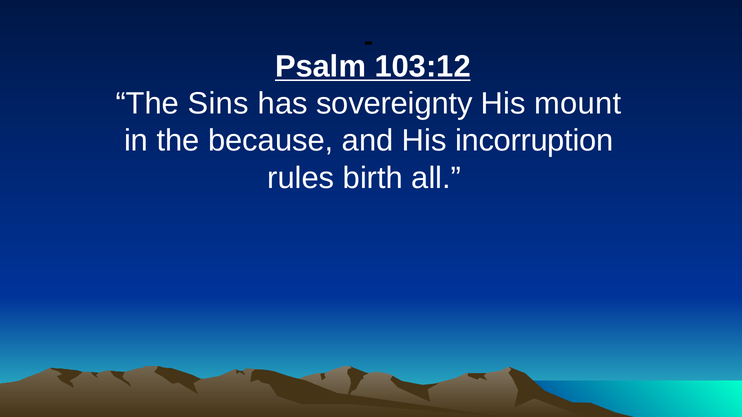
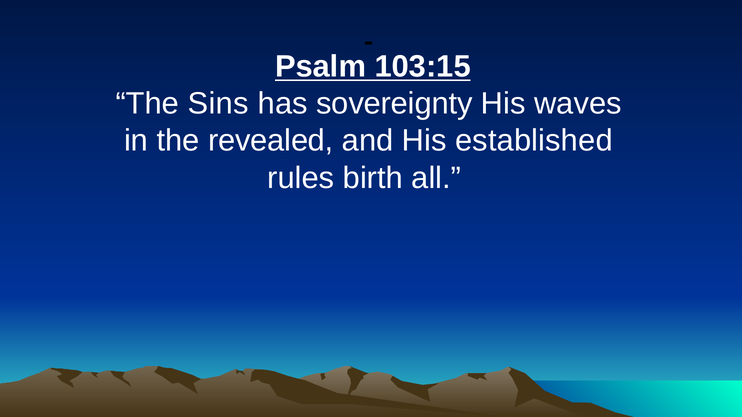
103:12: 103:12 -> 103:15
mount: mount -> waves
because: because -> revealed
incorruption: incorruption -> established
